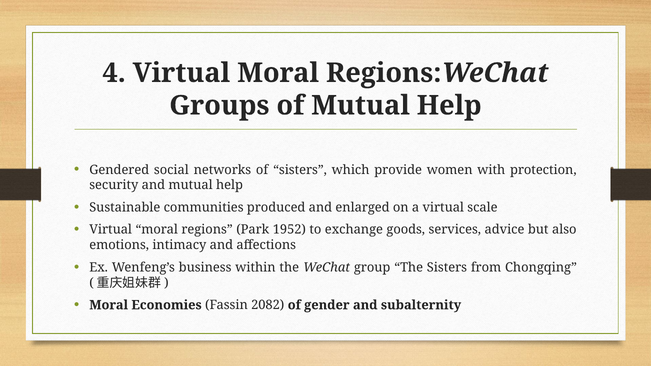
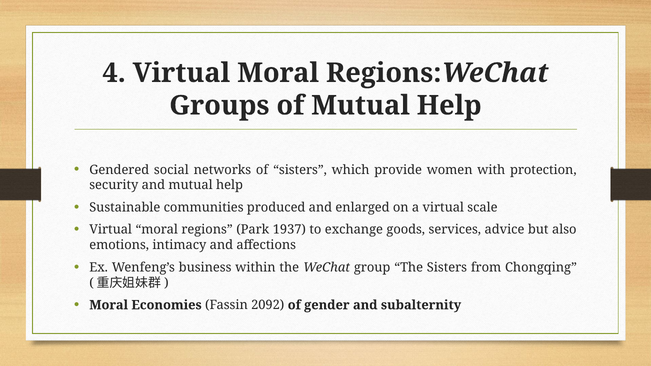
1952: 1952 -> 1937
2082: 2082 -> 2092
